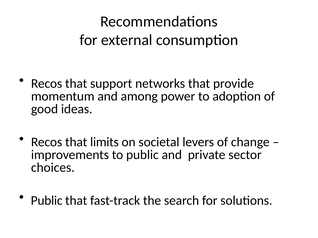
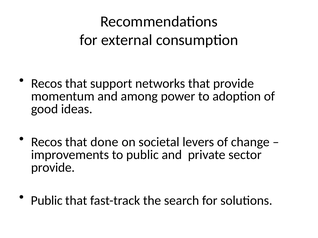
limits: limits -> done
choices at (53, 168): choices -> provide
